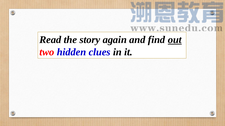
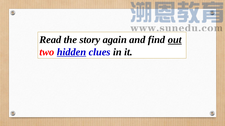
hidden underline: none -> present
